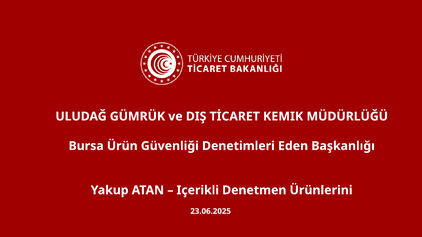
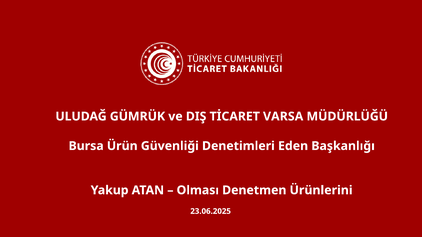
KEMIK: KEMIK -> VARSA
Içerikli: Içerikli -> Olması
